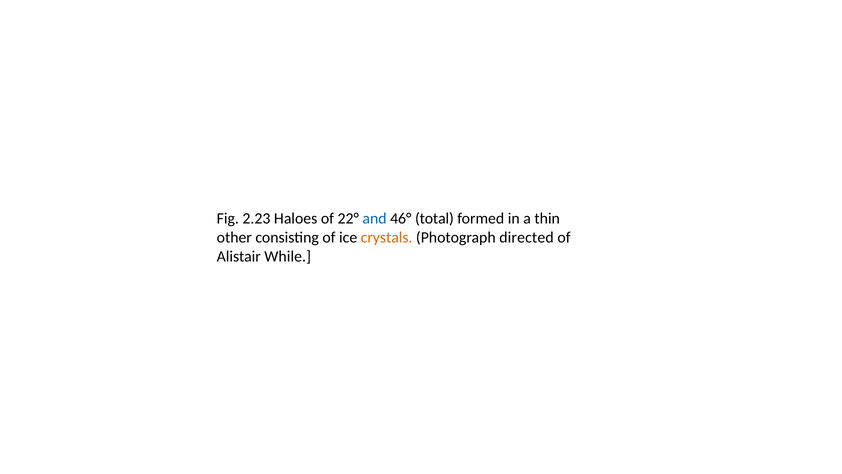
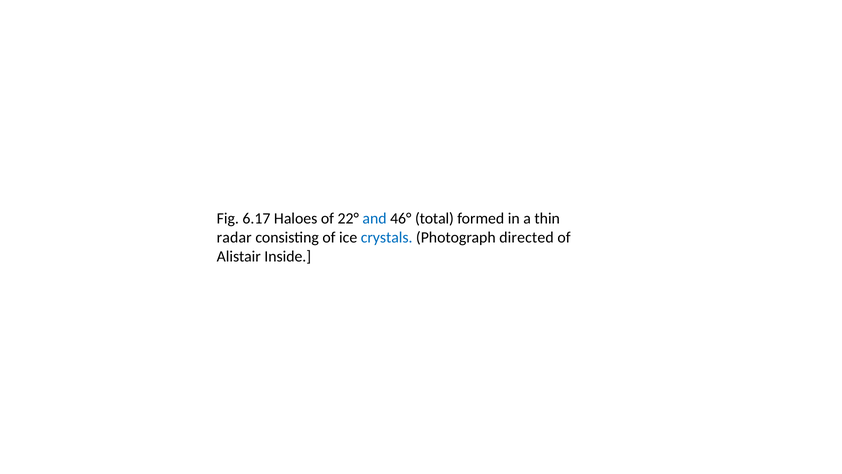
2.23: 2.23 -> 6.17
other: other -> radar
crystals colour: orange -> blue
While: While -> Inside
